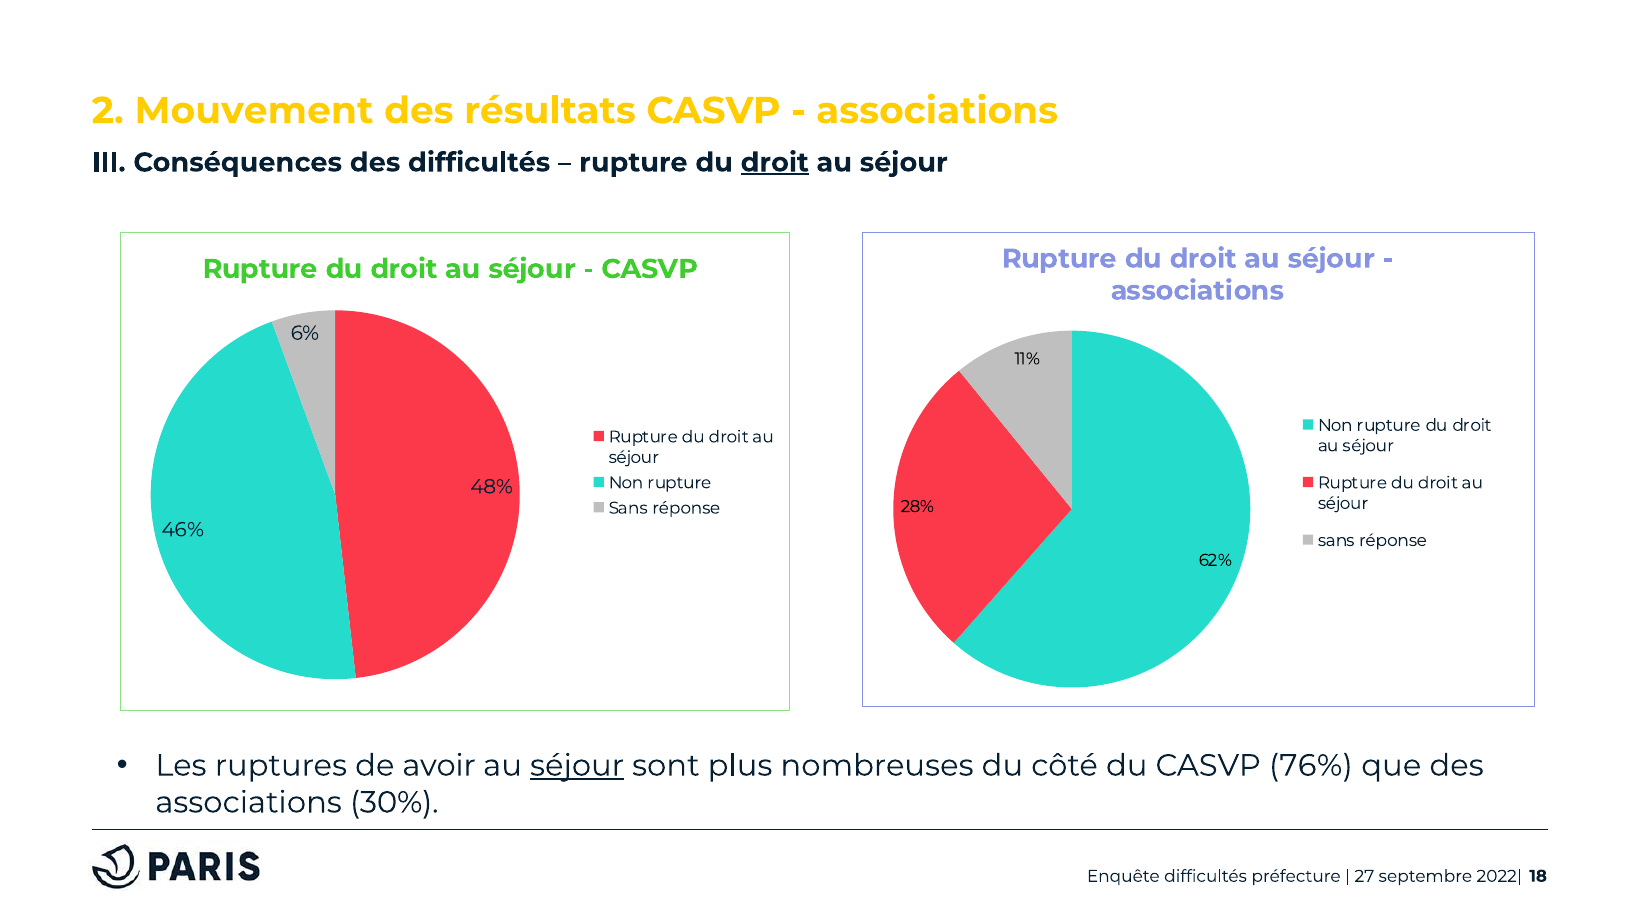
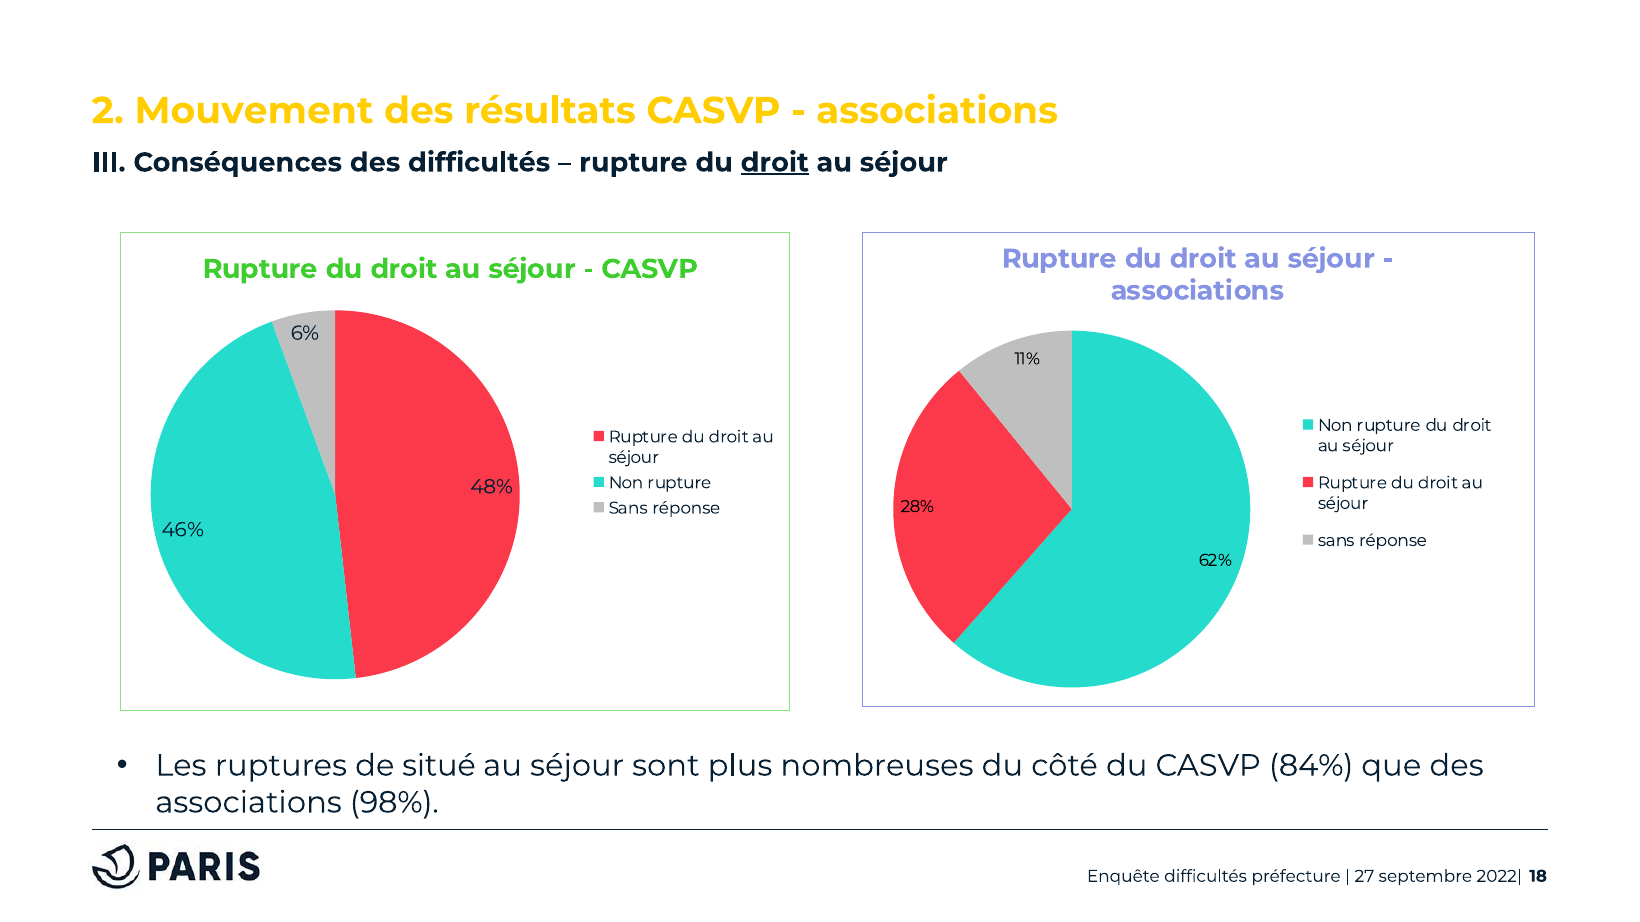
avoir: avoir -> situé
séjour at (577, 766) underline: present -> none
76%: 76% -> 84%
30%: 30% -> 98%
